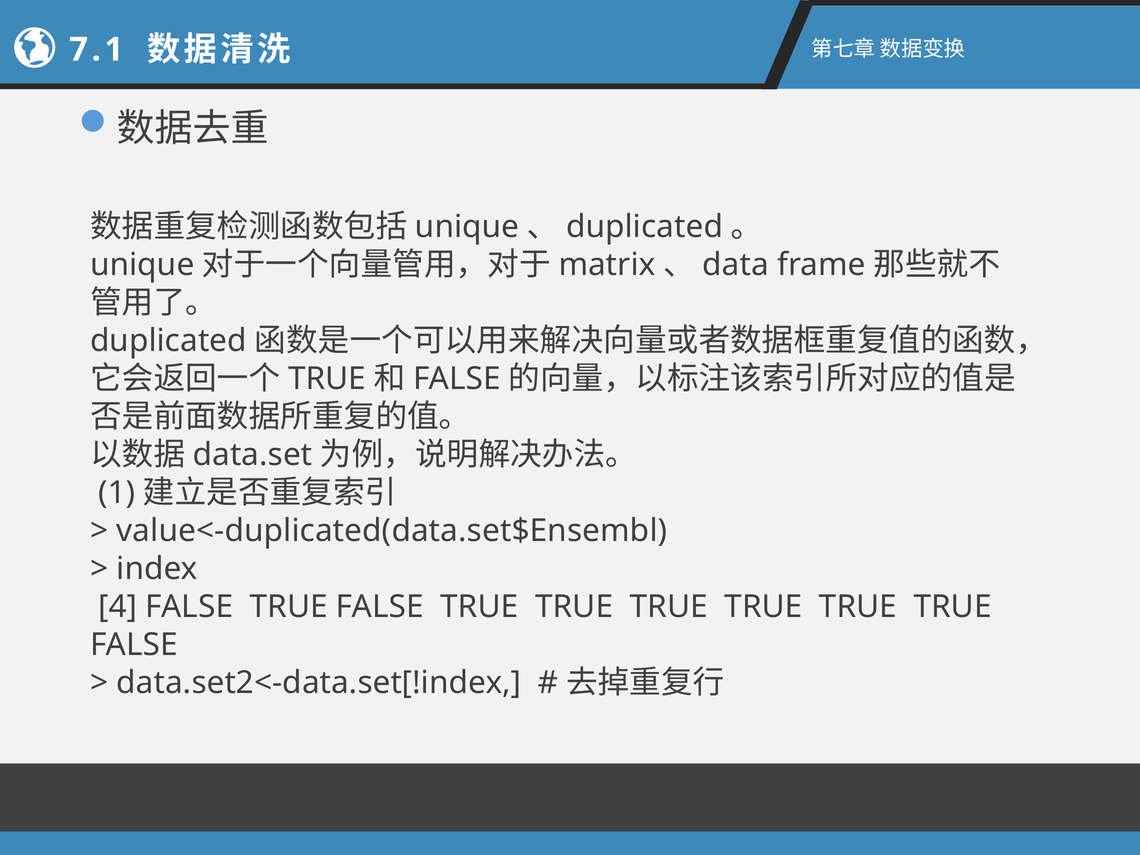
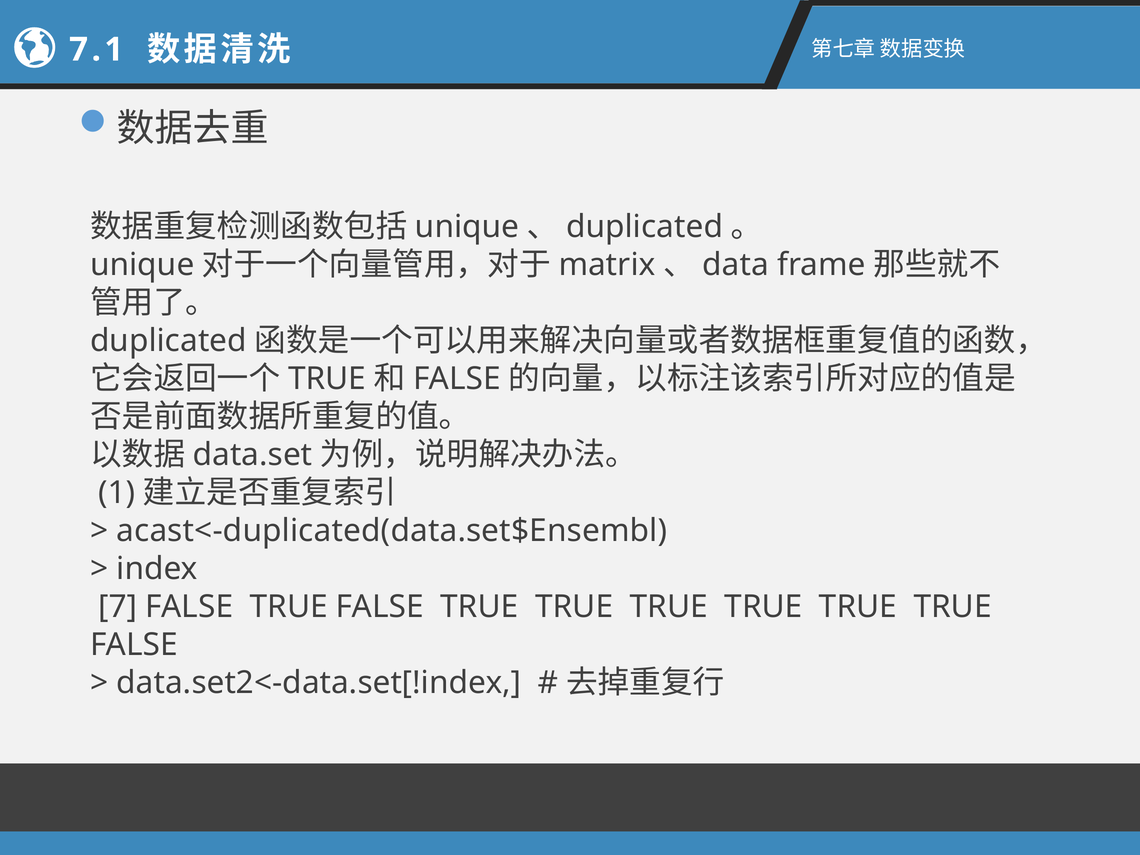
value<-duplicated(data.set$Ensembl: value<-duplicated(data.set$Ensembl -> acast<-duplicated(data.set$Ensembl
4: 4 -> 7
